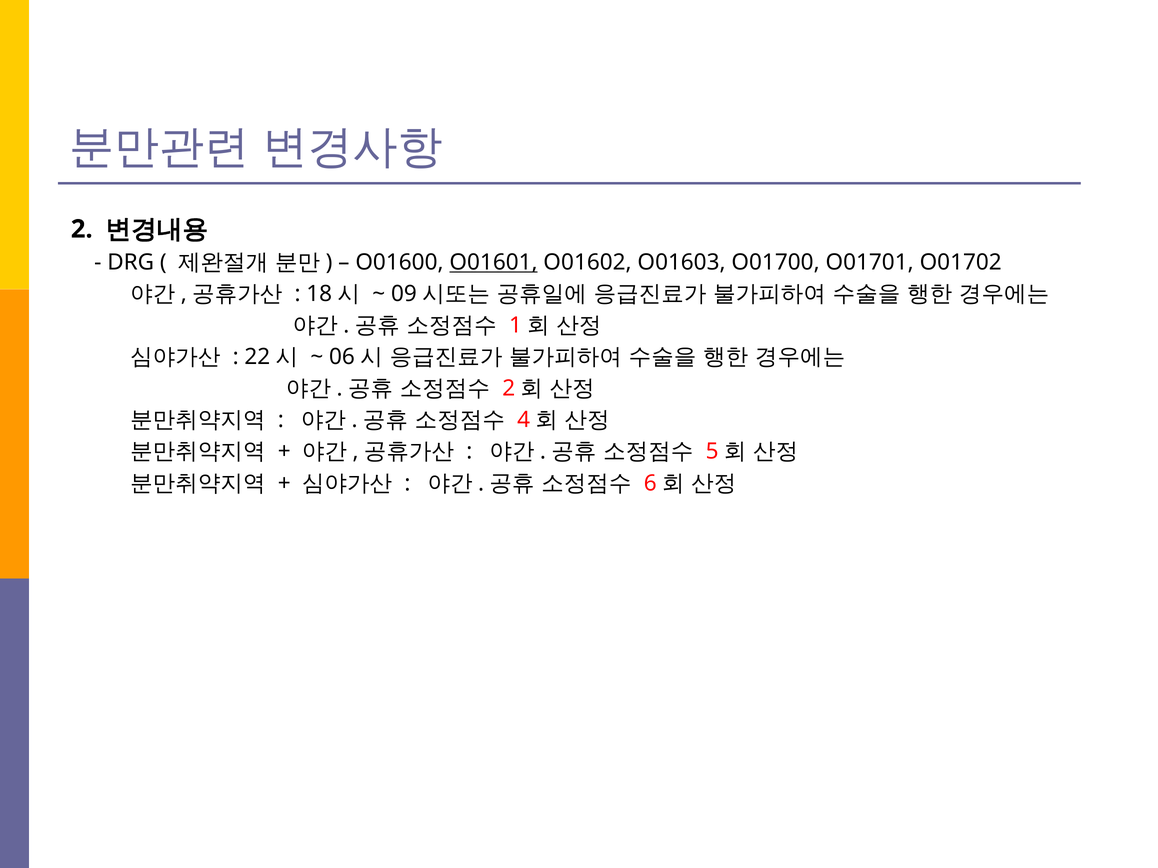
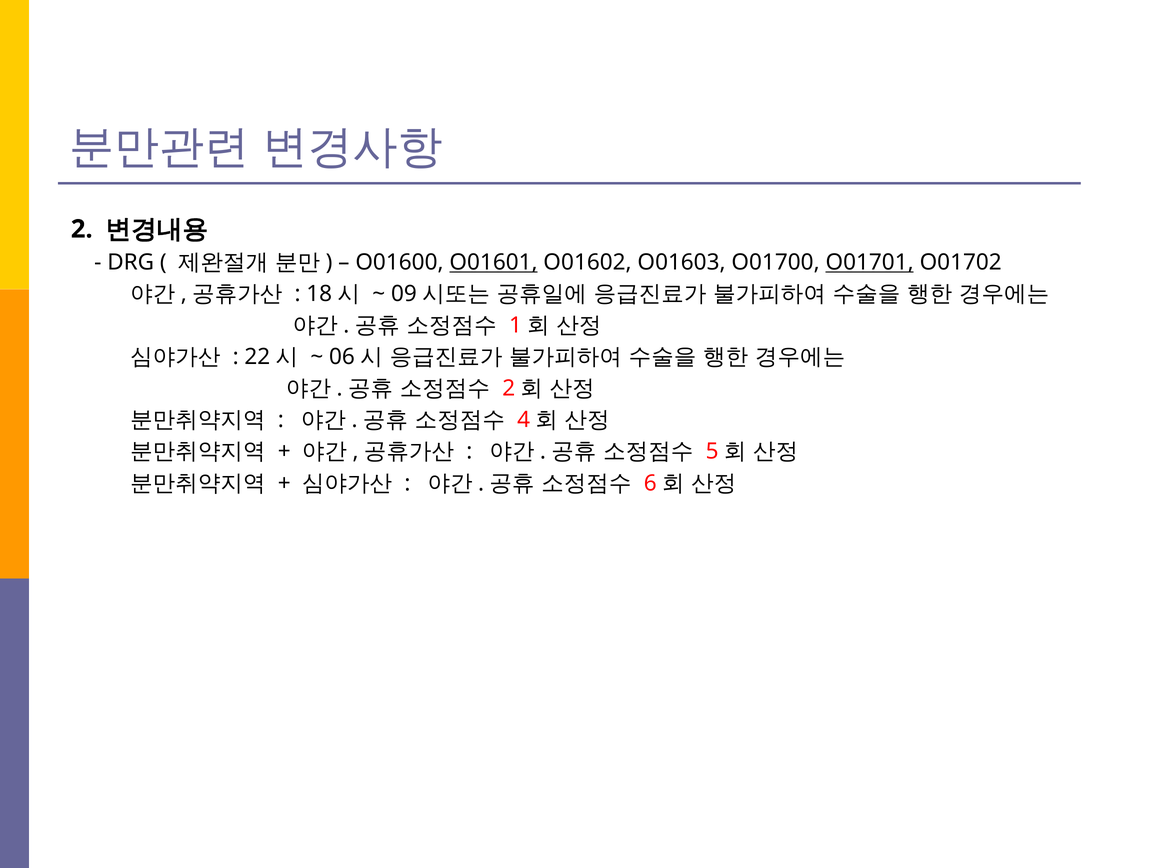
O01701 underline: none -> present
